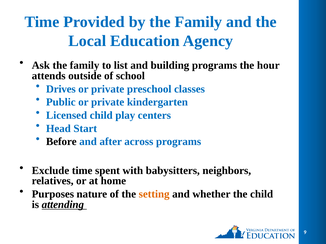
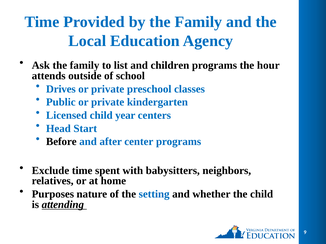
building: building -> children
play: play -> year
across: across -> center
setting colour: orange -> blue
